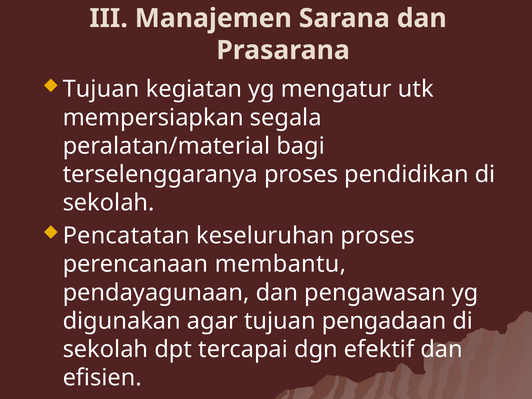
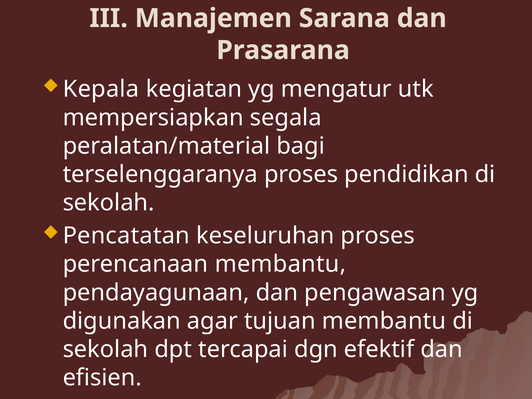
Tujuan at (101, 89): Tujuan -> Kepala
tujuan pengadaan: pengadaan -> membantu
